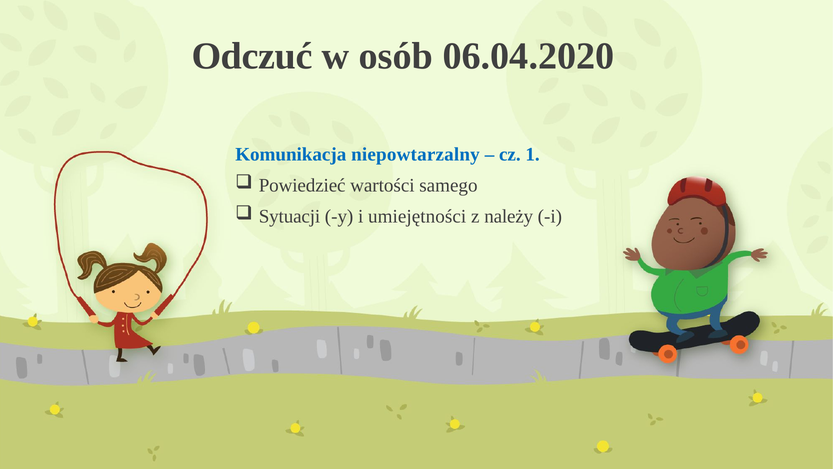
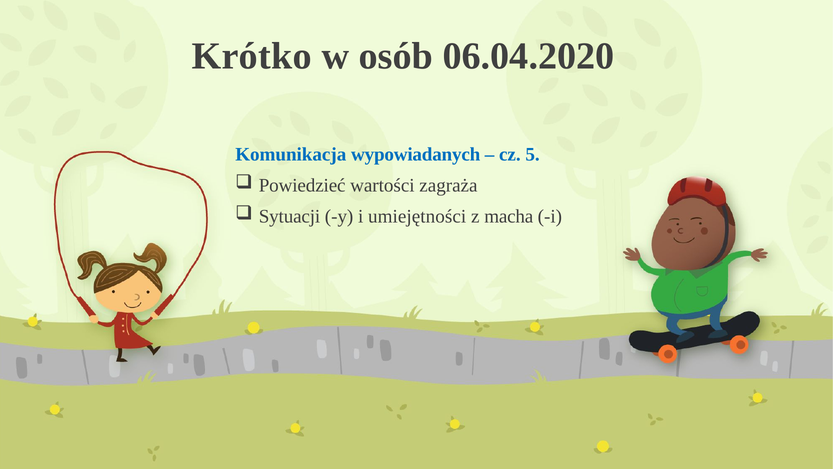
Odczuć: Odczuć -> Krótko
niepowtarzalny: niepowtarzalny -> wypowiadanych
1: 1 -> 5
samego: samego -> zagraża
należy: należy -> macha
